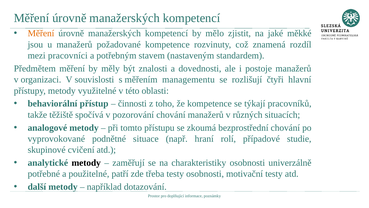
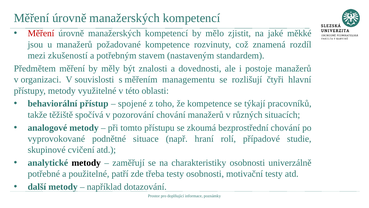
Měření at (41, 33) colour: orange -> red
pracovníci: pracovníci -> zkušeností
činnosti: činnosti -> spojené
